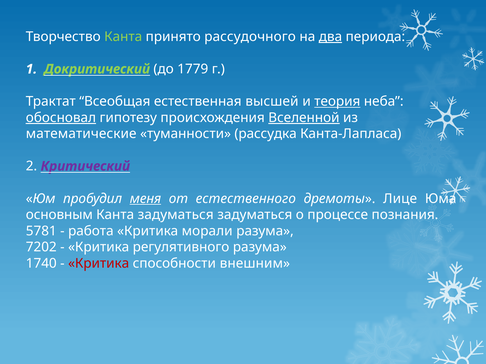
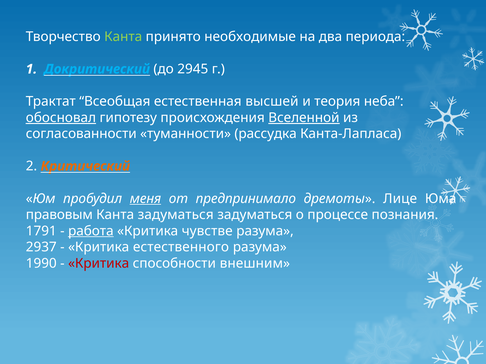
рассудочного: рассудочного -> необходимые
два underline: present -> none
Докритический colour: light green -> light blue
1779: 1779 -> 2945
теория underline: present -> none
математические: математические -> согласованности
Критический colour: purple -> orange
естественного: естественного -> предпринимало
основным: основным -> правовым
5781: 5781 -> 1791
работа underline: none -> present
морали: морали -> чувстве
7202: 7202 -> 2937
регулятивного: регулятивного -> естественного
1740: 1740 -> 1990
